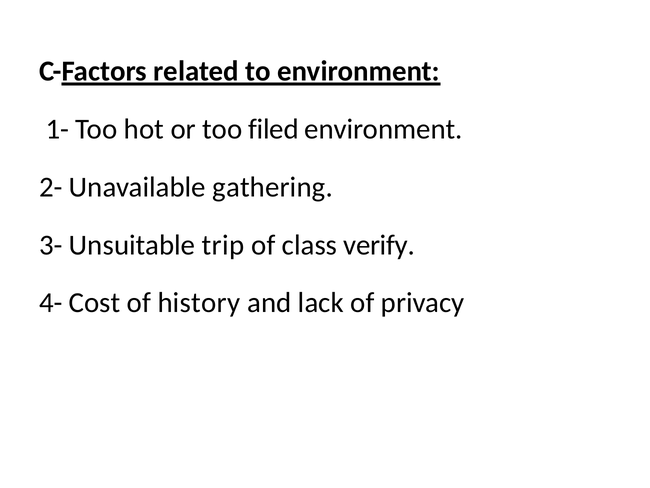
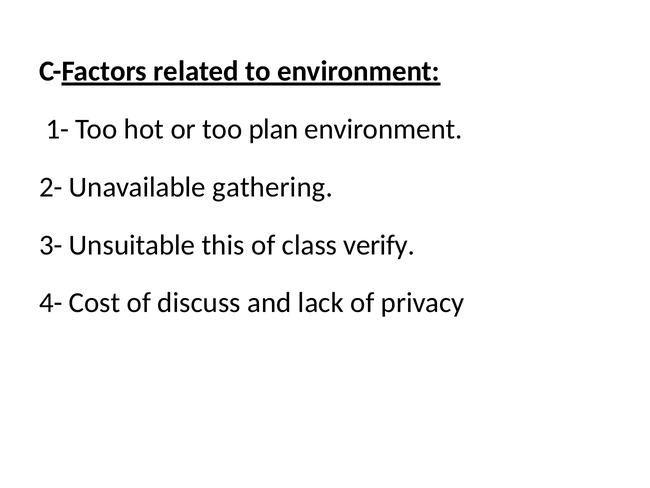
filed: filed -> plan
trip: trip -> this
history: history -> discuss
